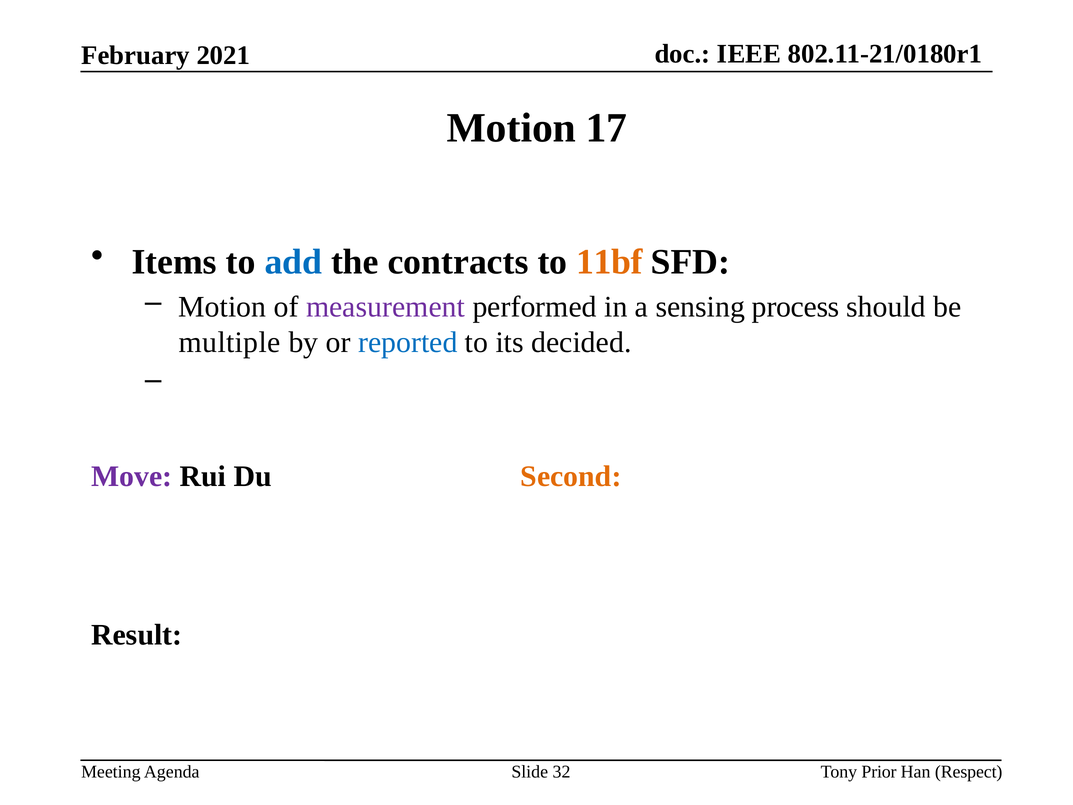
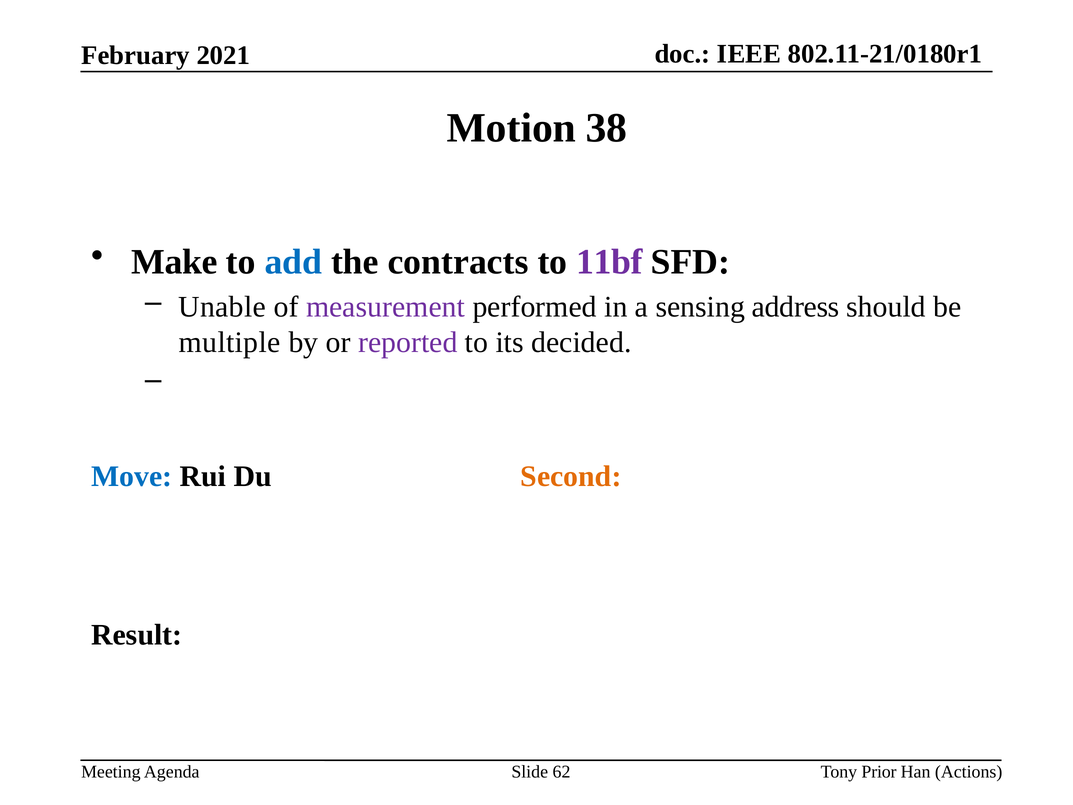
17: 17 -> 38
Items: Items -> Make
11bf colour: orange -> purple
Motion at (222, 307): Motion -> Unable
process: process -> address
reported colour: blue -> purple
Move colour: purple -> blue
32: 32 -> 62
Respect: Respect -> Actions
